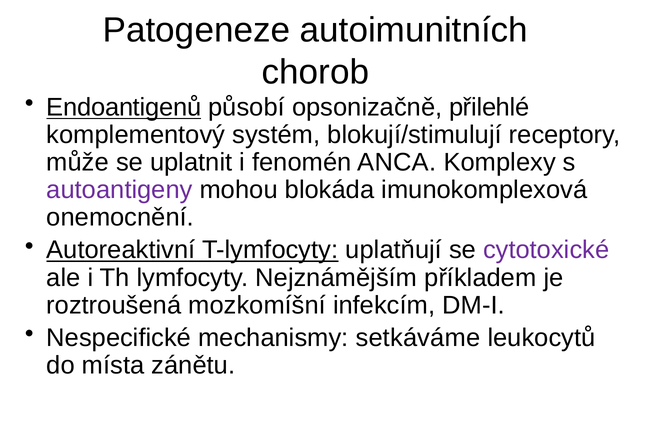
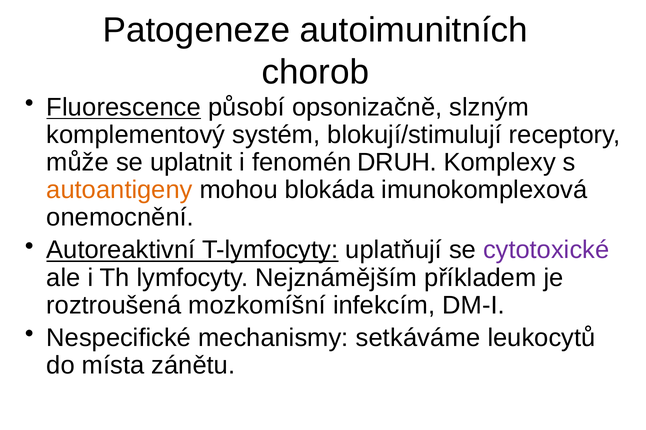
Endoantigenů: Endoantigenů -> Fluorescence
přilehlé: přilehlé -> slzným
ANCA: ANCA -> DRUH
autoantigeny colour: purple -> orange
